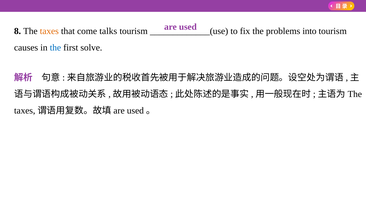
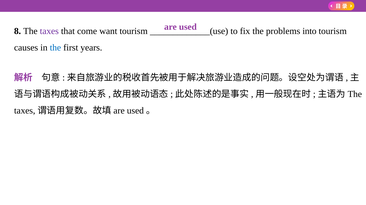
taxes colour: orange -> purple
talks: talks -> want
solve: solve -> years
